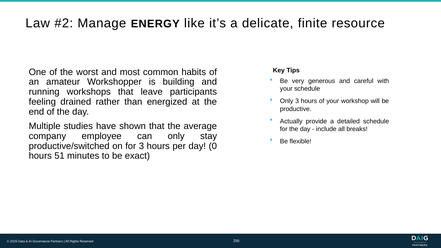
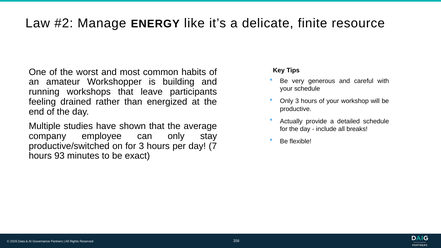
0: 0 -> 7
51: 51 -> 93
